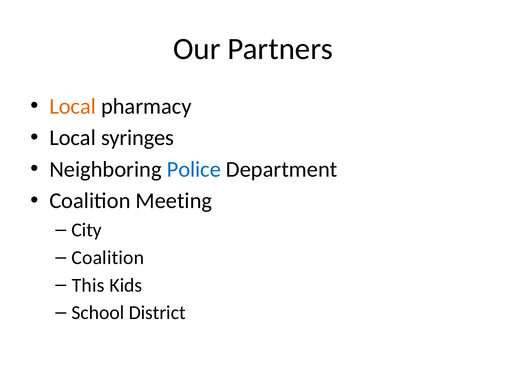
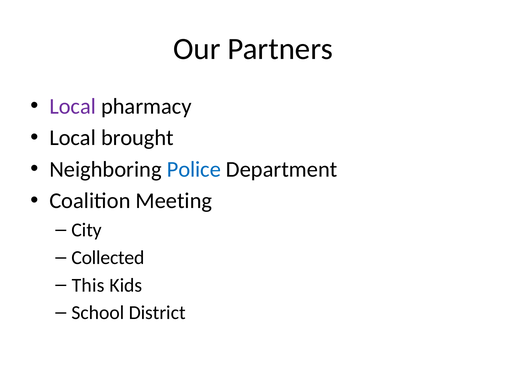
Local at (73, 106) colour: orange -> purple
syringes: syringes -> brought
Coalition at (108, 257): Coalition -> Collected
